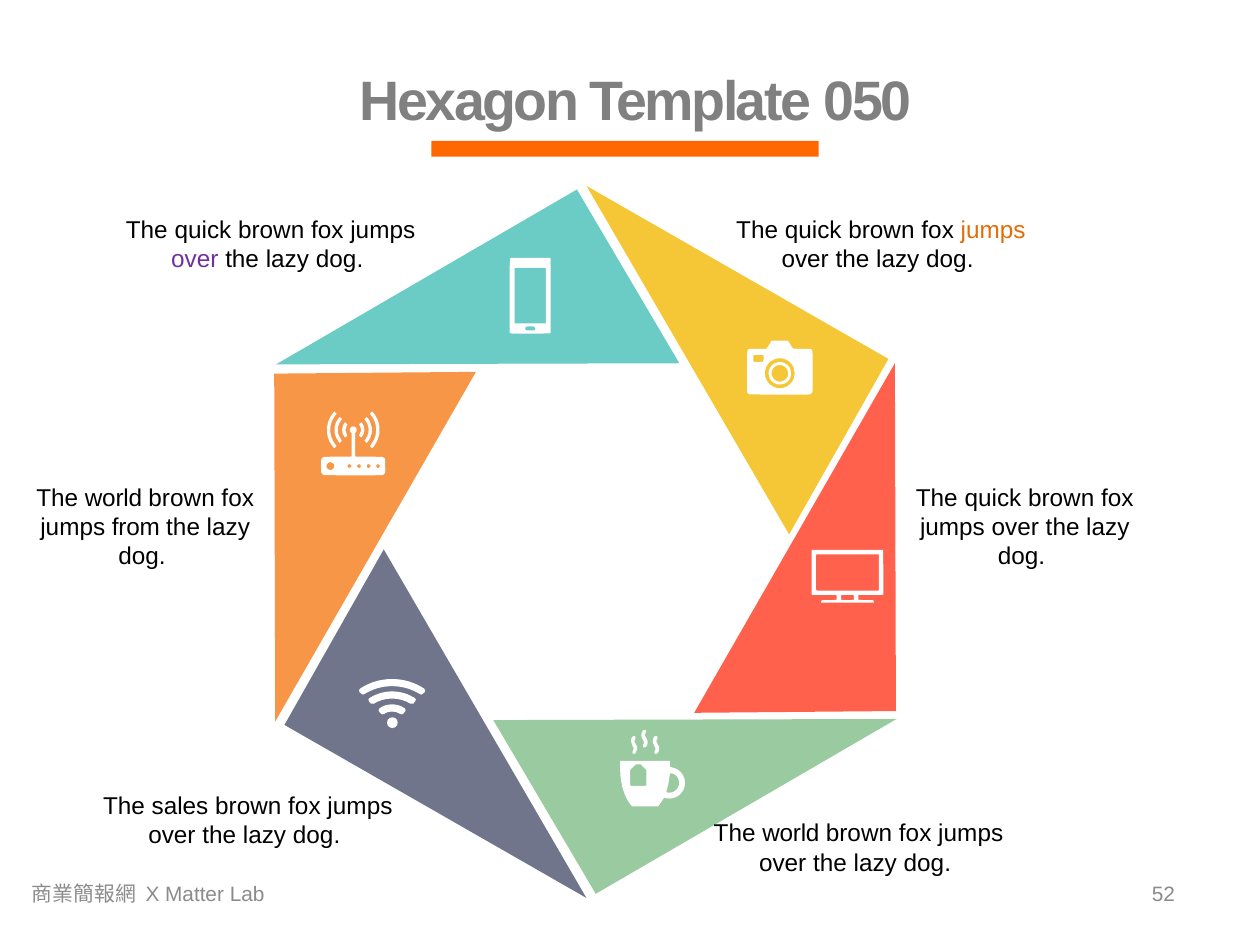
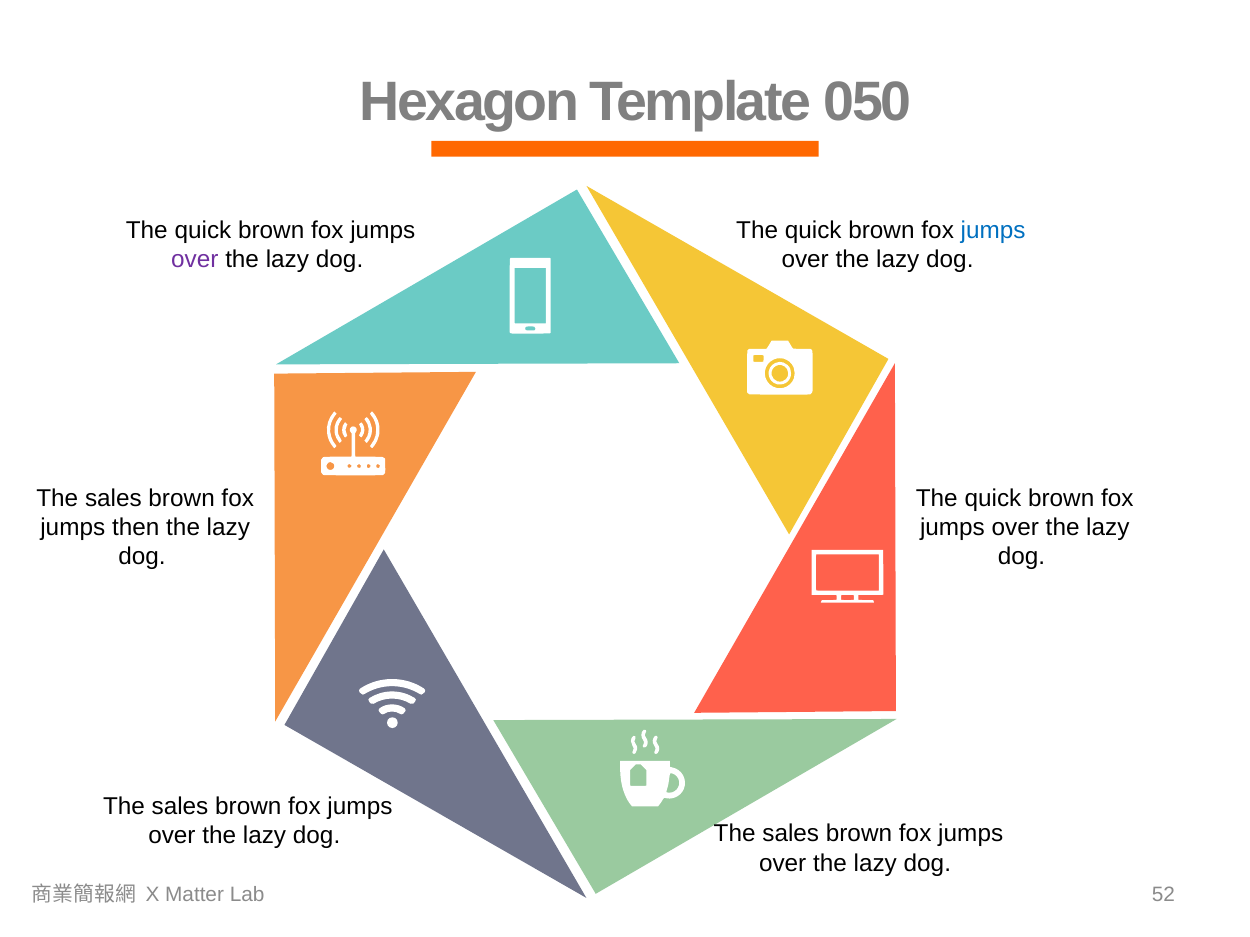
jumps at (993, 230) colour: orange -> blue
world at (113, 499): world -> sales
from: from -> then
world at (791, 834): world -> sales
